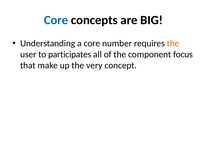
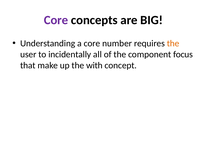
Core at (56, 20) colour: blue -> purple
participates: participates -> incidentally
very: very -> with
